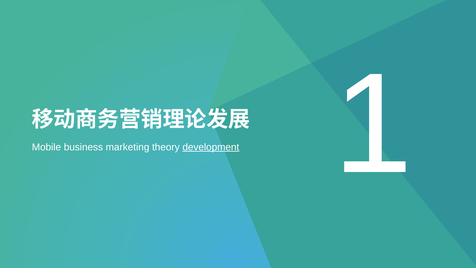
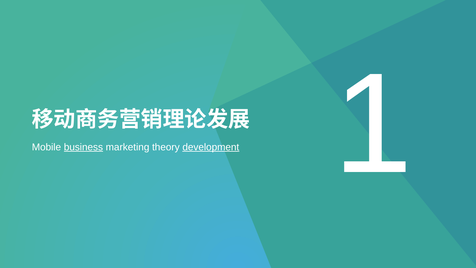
business underline: none -> present
